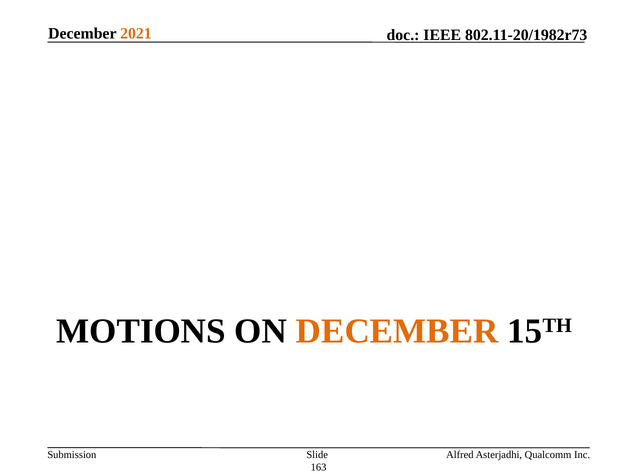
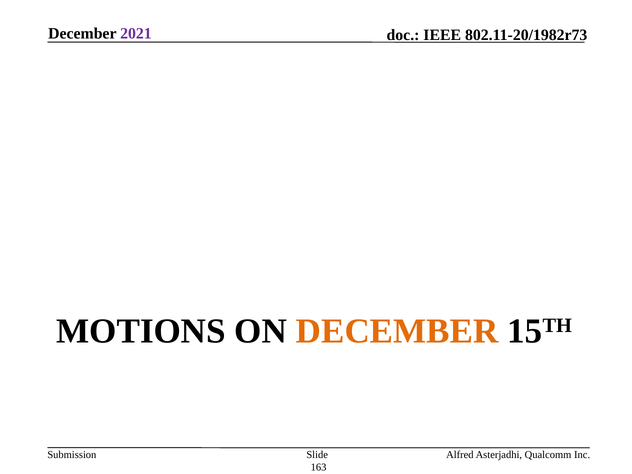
2021 colour: orange -> purple
